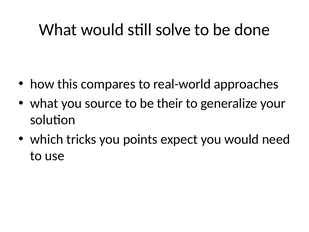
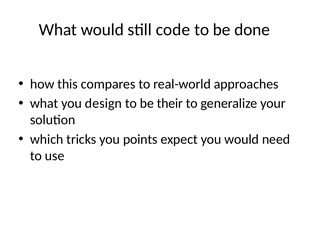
solve: solve -> code
source: source -> design
